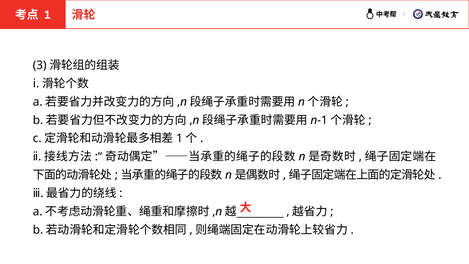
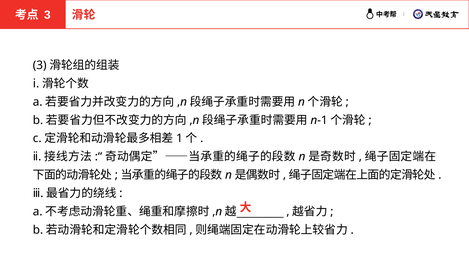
1 at (47, 15): 1 -> 3
